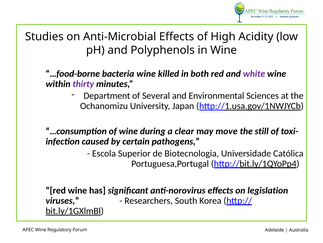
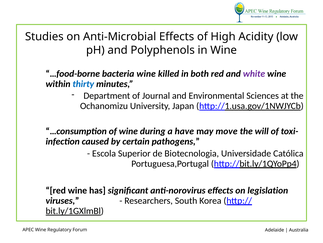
thirty colour: purple -> blue
Several: Several -> Journal
clear: clear -> have
still: still -> will
